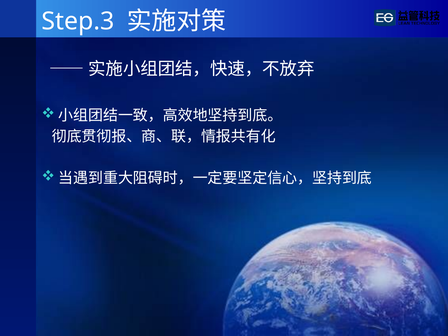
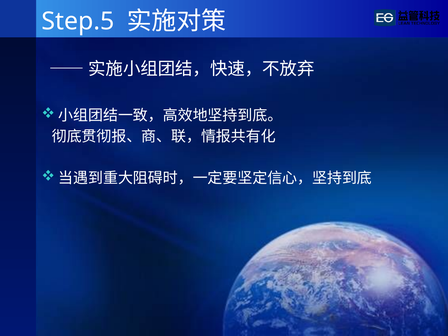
Step.3: Step.3 -> Step.5
